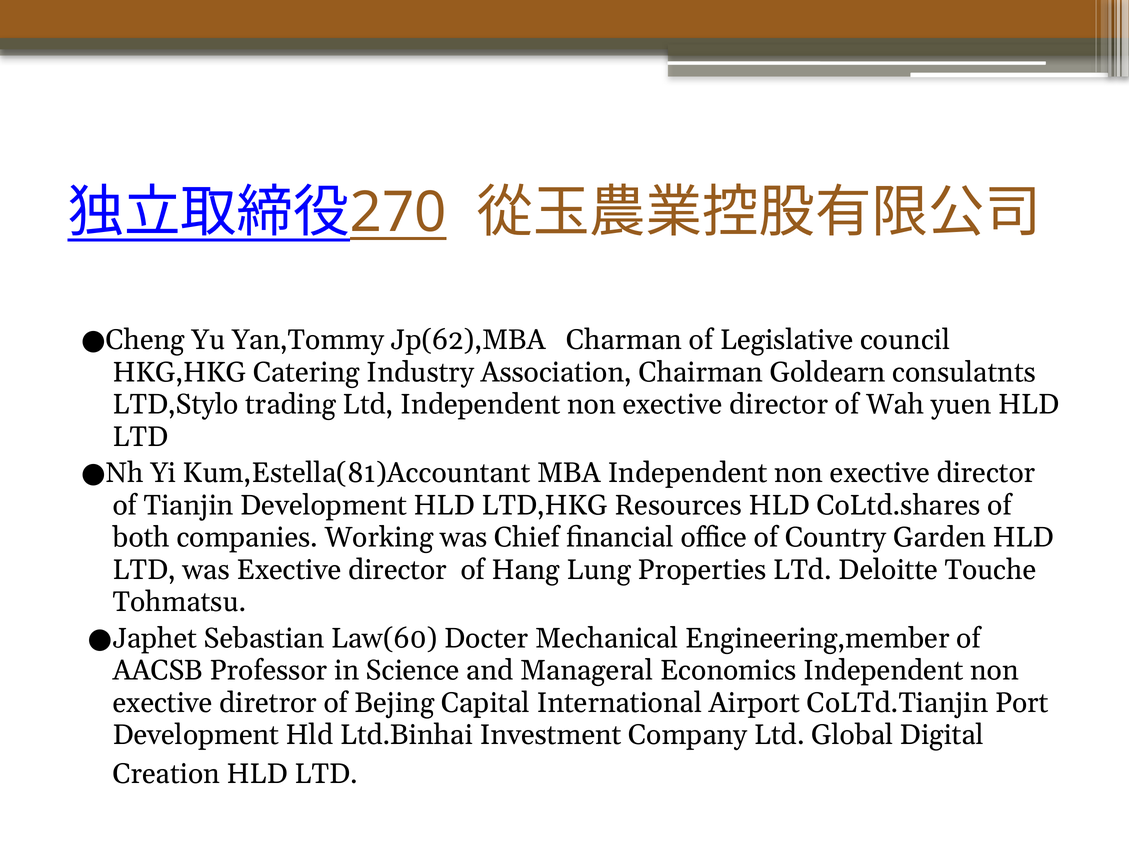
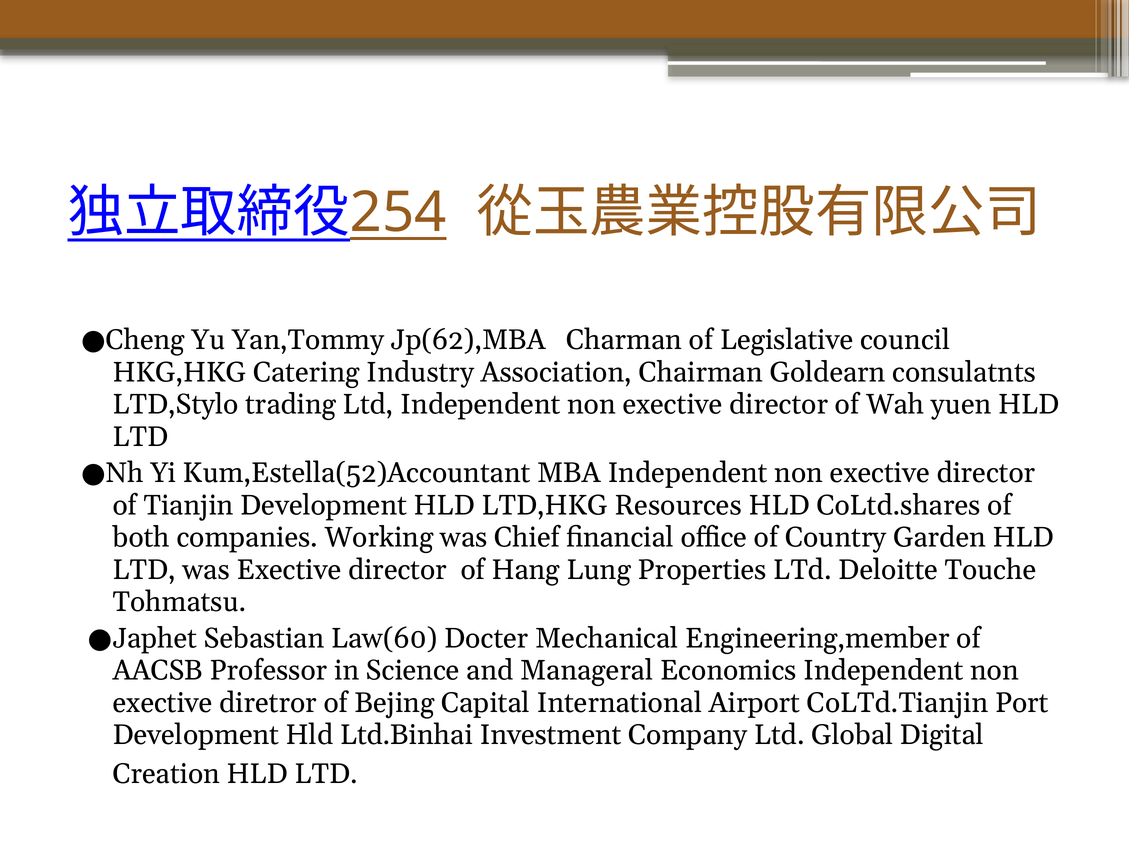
270: 270 -> 254
Kum,Estella(81)Accountant: Kum,Estella(81)Accountant -> Kum,Estella(52)Accountant
